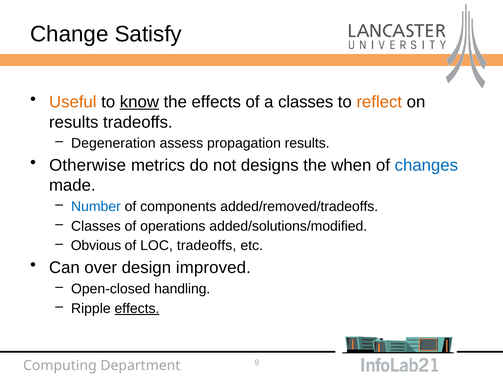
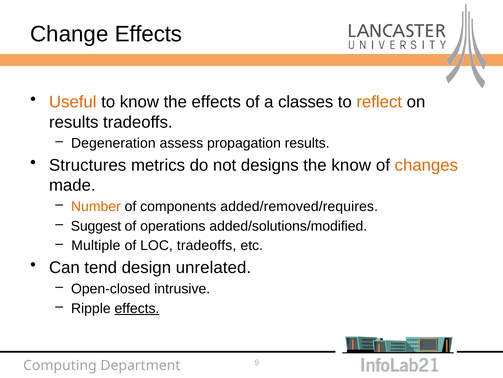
Change Satisfy: Satisfy -> Effects
know at (139, 102) underline: present -> none
Otherwise: Otherwise -> Structures
the when: when -> know
changes colour: blue -> orange
Number colour: blue -> orange
added/removed/tradeoffs: added/removed/tradeoffs -> added/removed/requires
Classes at (96, 226): Classes -> Suggest
Obvious: Obvious -> Multiple
over: over -> tend
improved: improved -> unrelated
handling: handling -> intrusive
